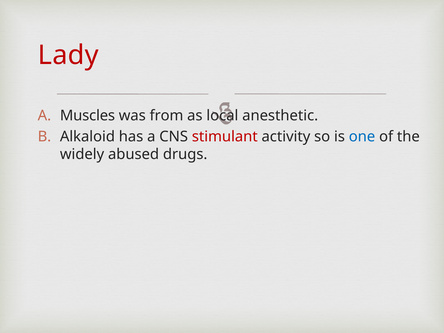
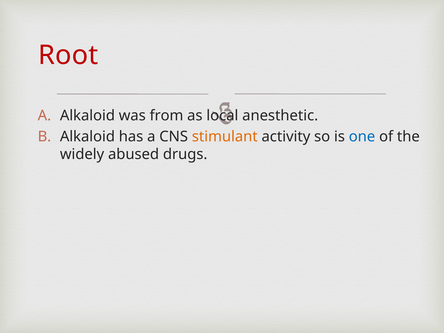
Lady: Lady -> Root
A Muscles: Muscles -> Alkaloid
stimulant colour: red -> orange
